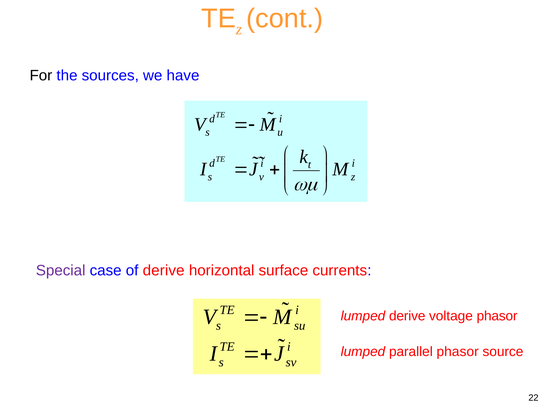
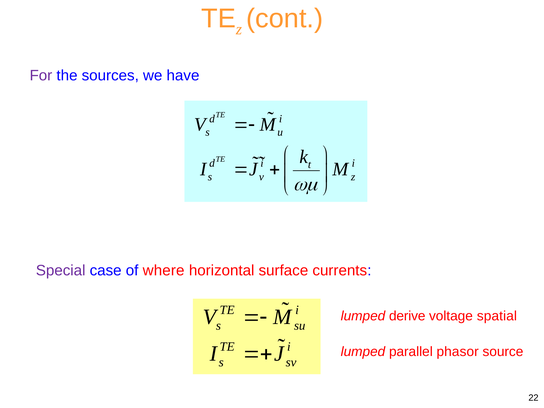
For colour: black -> purple
of derive: derive -> where
voltage phasor: phasor -> spatial
